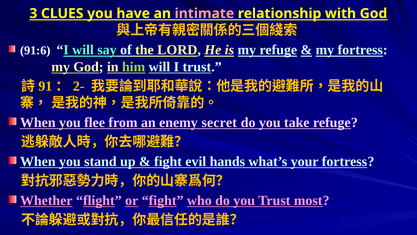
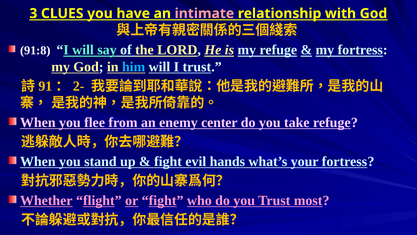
91:6: 91:6 -> 91:8
him colour: light green -> light blue
secret: secret -> center
